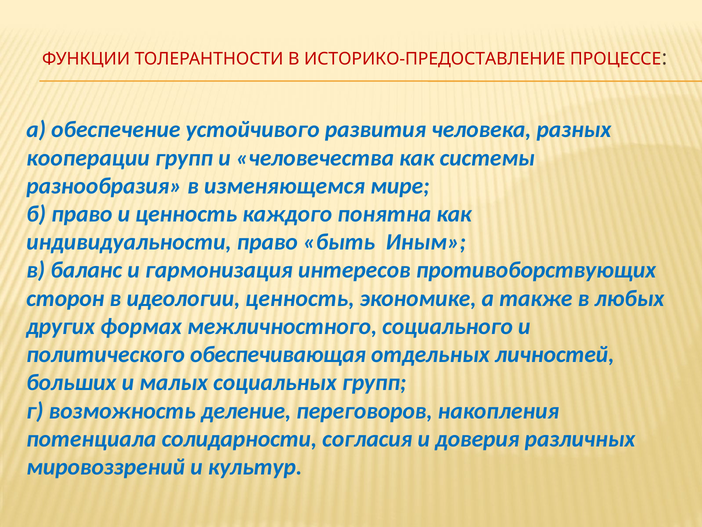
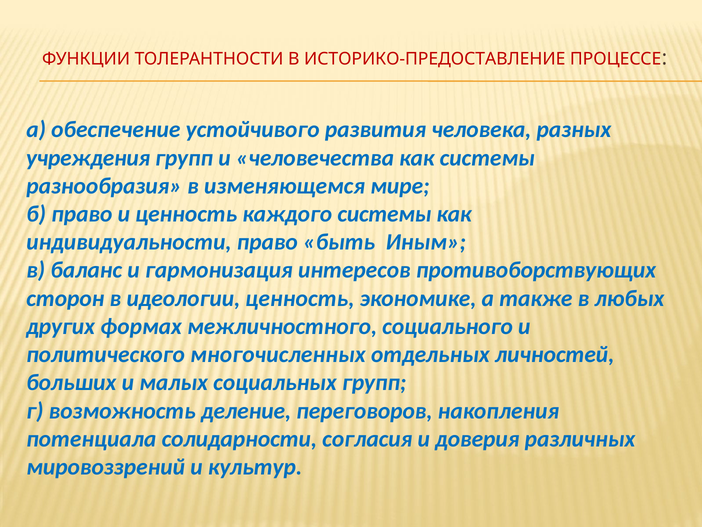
кооперации: кооперации -> учреждения
каждого понятна: понятна -> системы
обеспечивающая: обеспечивающая -> многочисленных
